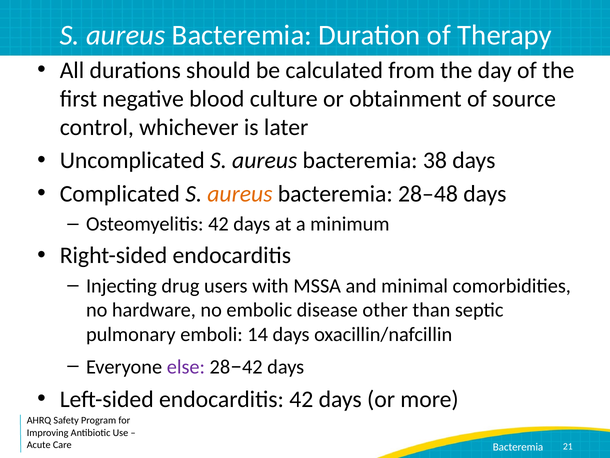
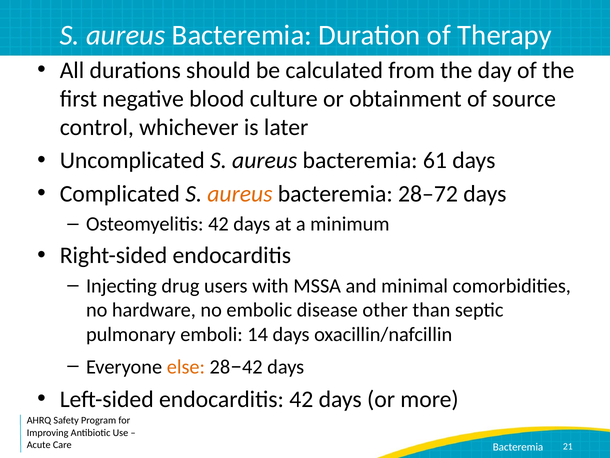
38: 38 -> 61
28–48: 28–48 -> 28–72
else colour: purple -> orange
